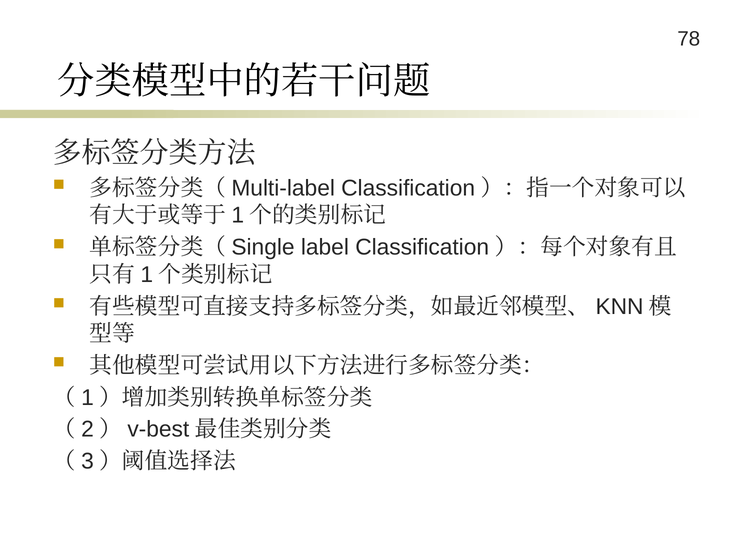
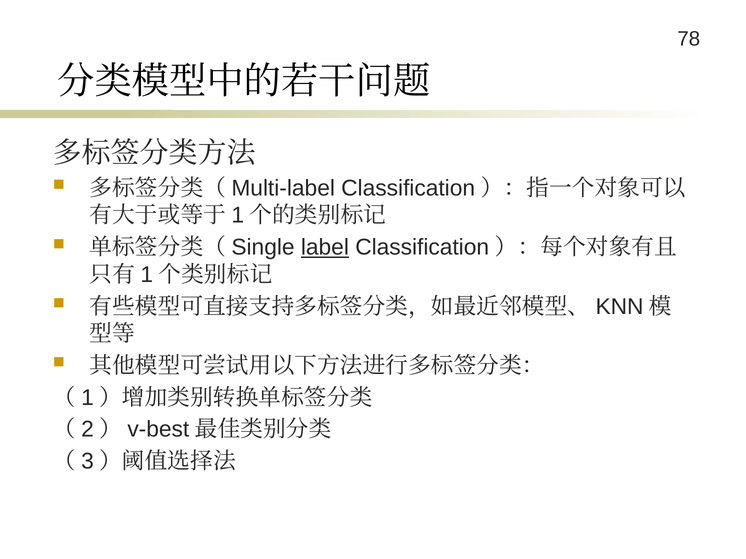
label underline: none -> present
